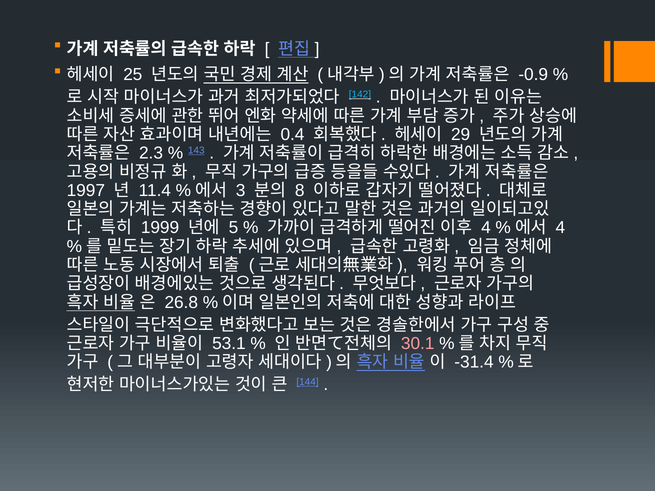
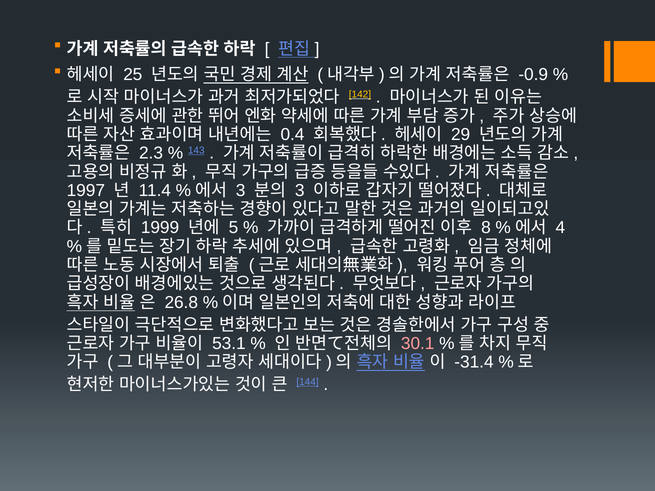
142 colour: light blue -> yellow
8 at (300, 191): 8 -> 3
4 at (486, 228): 4 -> 8
